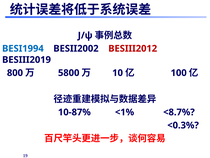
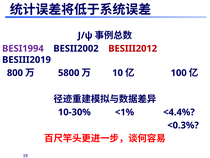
BESI1994 colour: blue -> purple
10-87%: 10-87% -> 10-30%
<8.7%: <8.7% -> <4.4%
